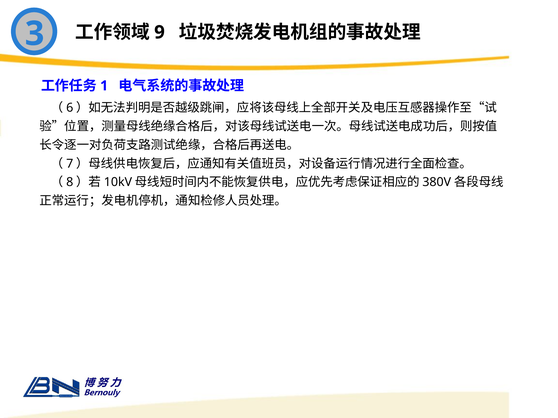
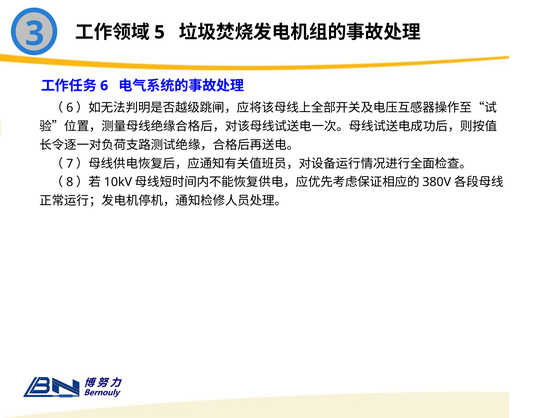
9: 9 -> 5
1: 1 -> 6
